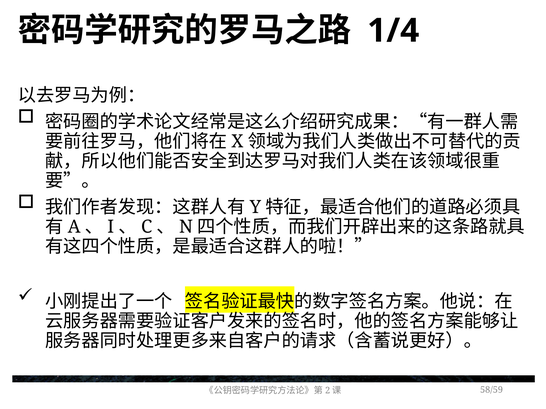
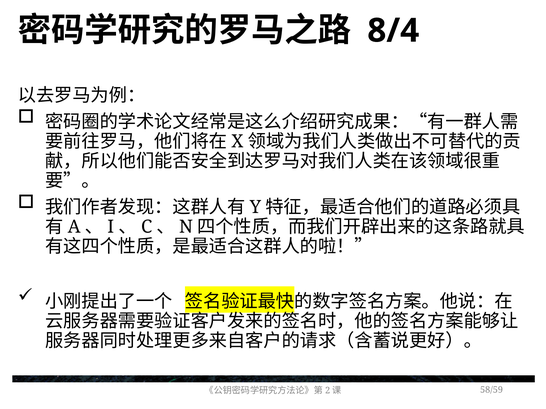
1/4: 1/4 -> 8/4
